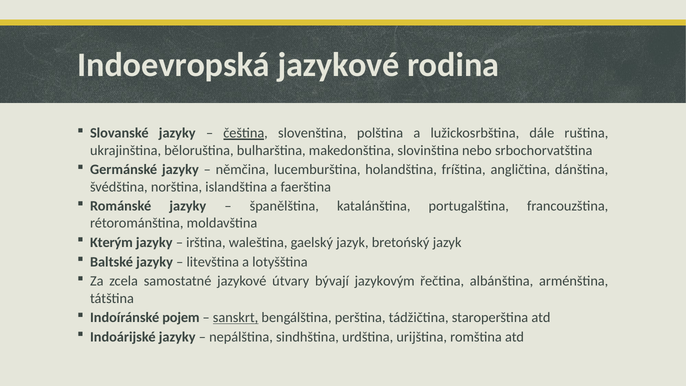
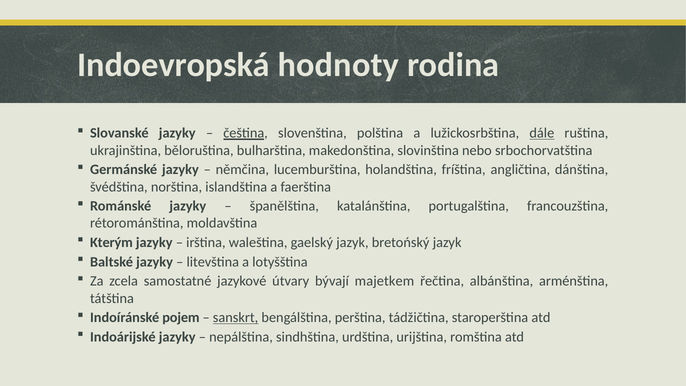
Indoevropská jazykové: jazykové -> hodnoty
dále underline: none -> present
jazykovým: jazykovým -> majetkem
